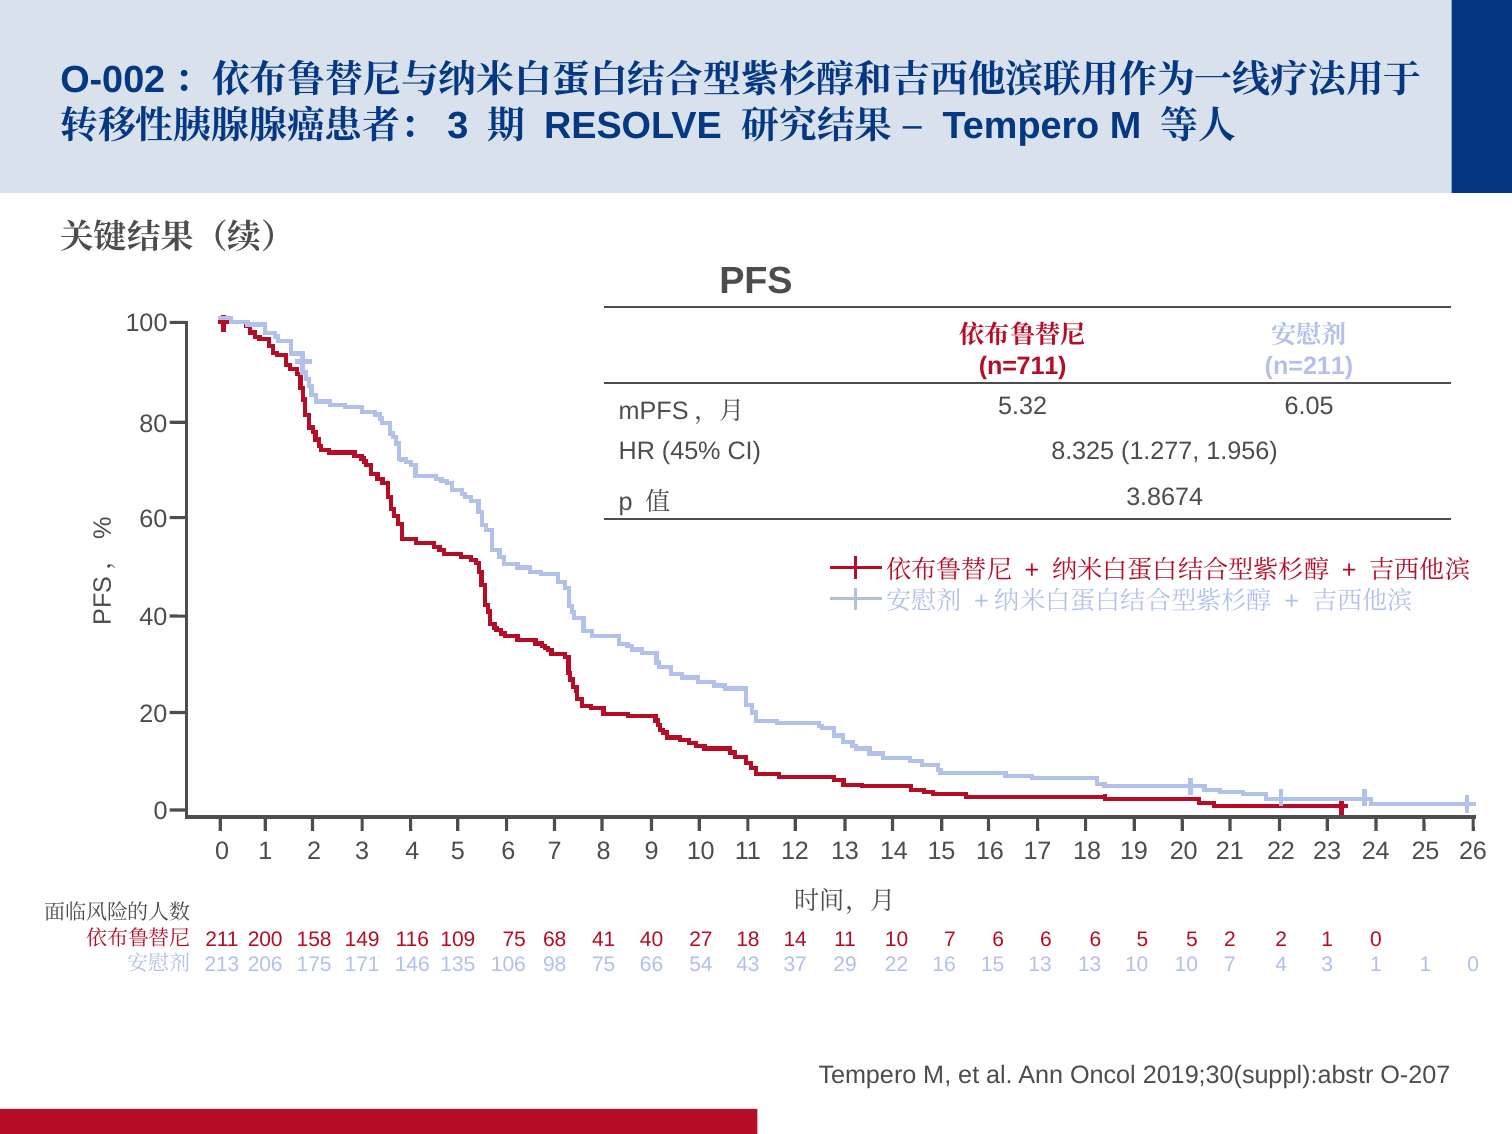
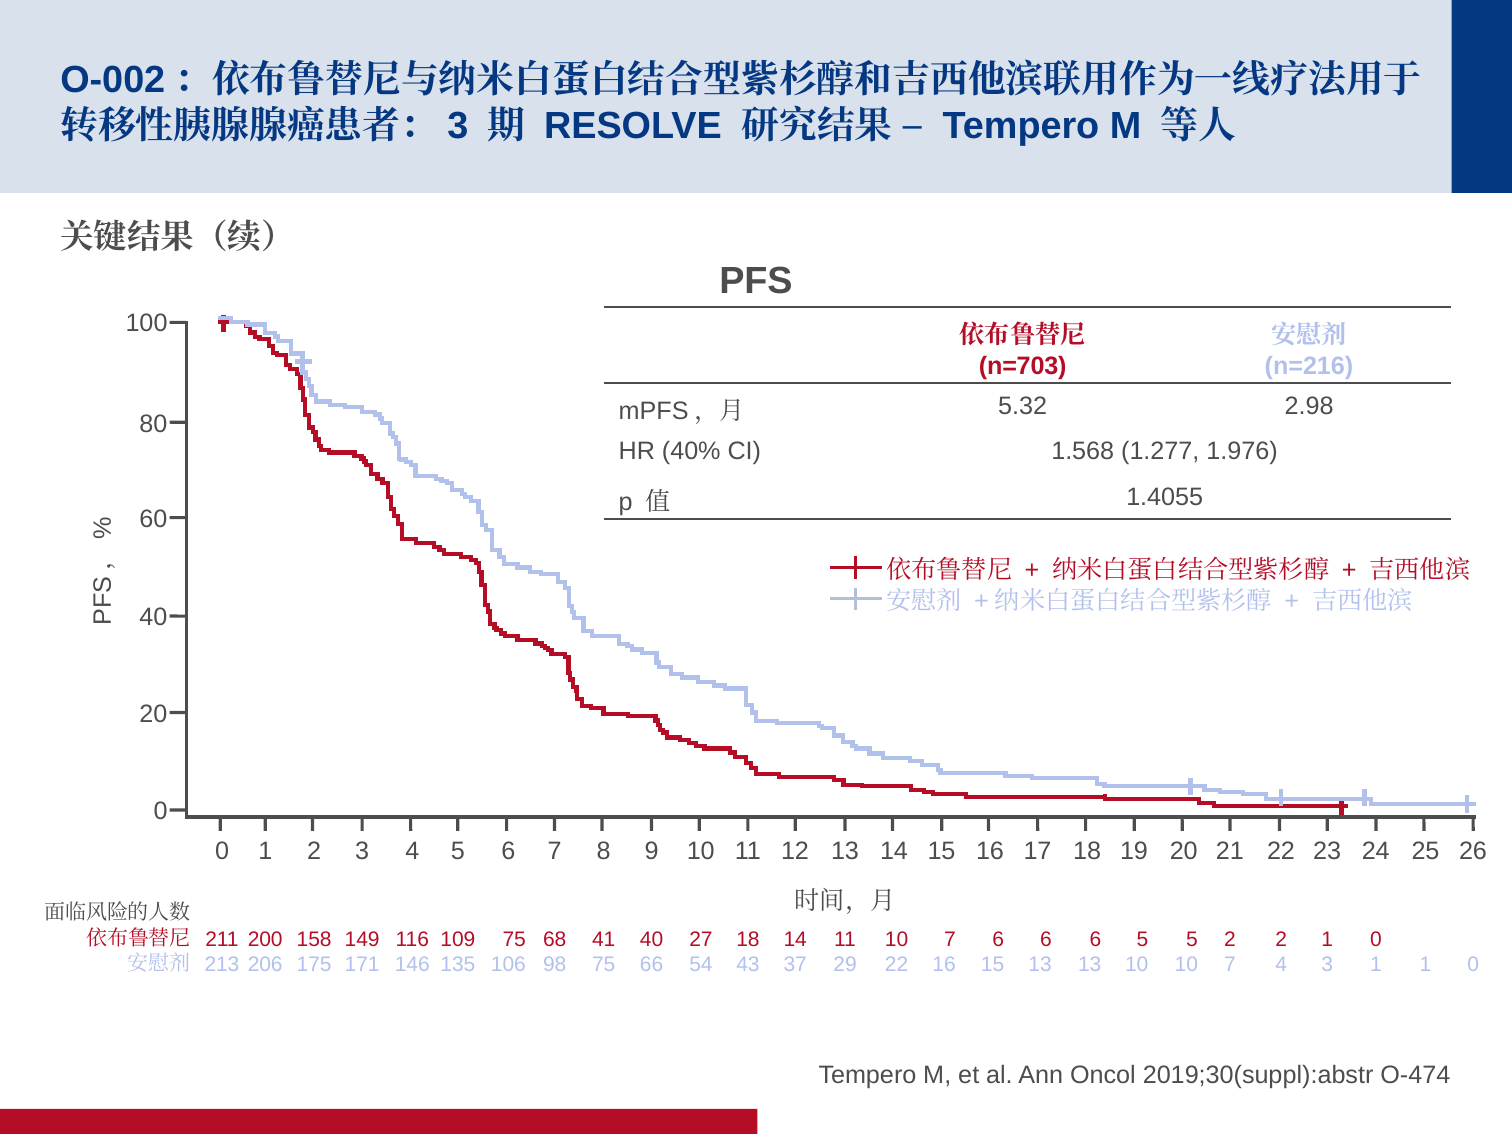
n=711: n=711 -> n=703
n=211: n=211 -> n=216
6.05: 6.05 -> 2.98
45%: 45% -> 40%
8.325: 8.325 -> 1.568
1.956: 1.956 -> 1.976
3.8674: 3.8674 -> 1.4055
O-207: O-207 -> O-474
